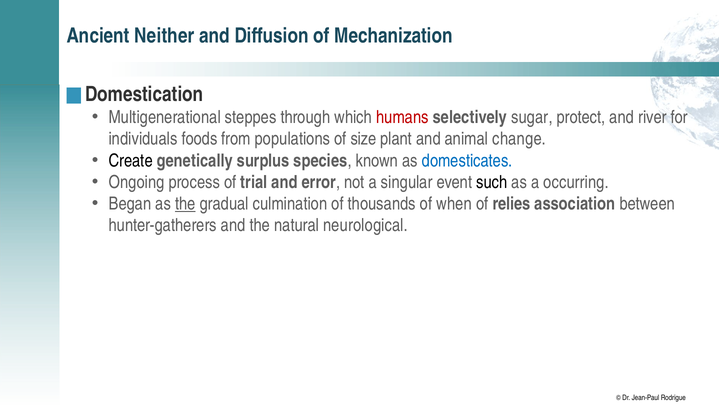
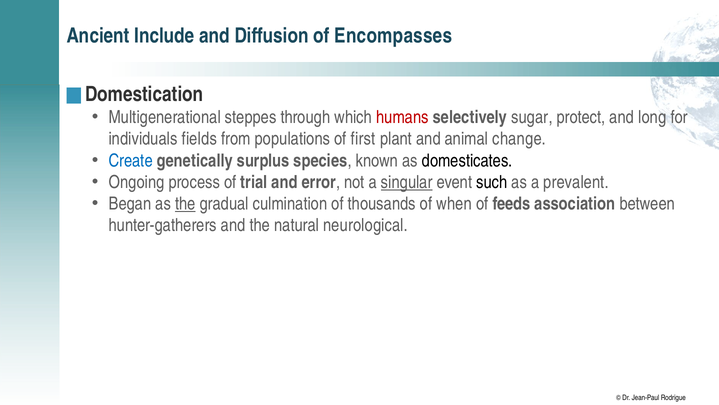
Neither: Neither -> Include
Mechanization: Mechanization -> Encompasses
river: river -> long
foods: foods -> fields
size: size -> first
Create colour: black -> blue
domesticates colour: blue -> black
singular underline: none -> present
occurring: occurring -> prevalent
relies: relies -> feeds
